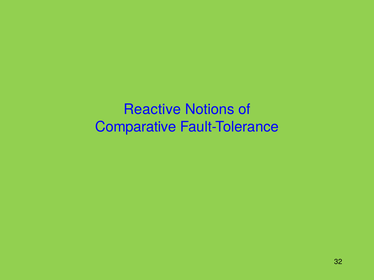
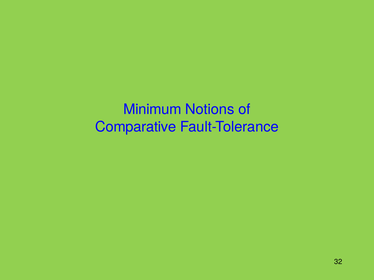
Reactive: Reactive -> Minimum
